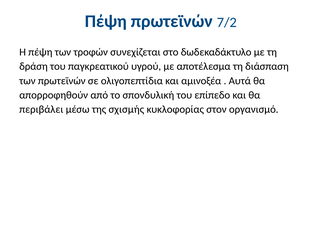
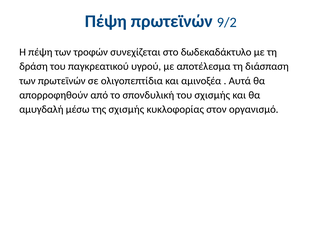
7/2: 7/2 -> 9/2
του επίπεδο: επίπεδο -> σχισμής
περιβάλει: περιβάλει -> αμυγδαλή
